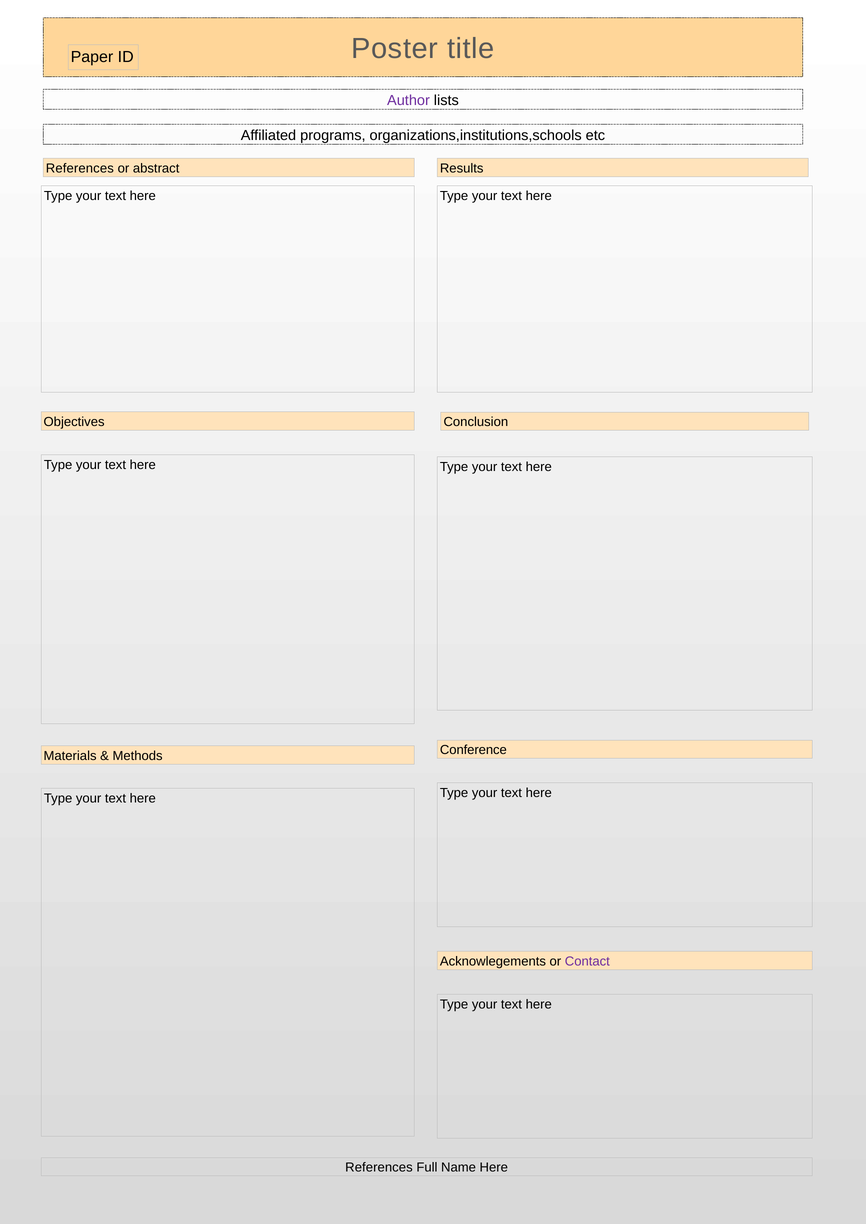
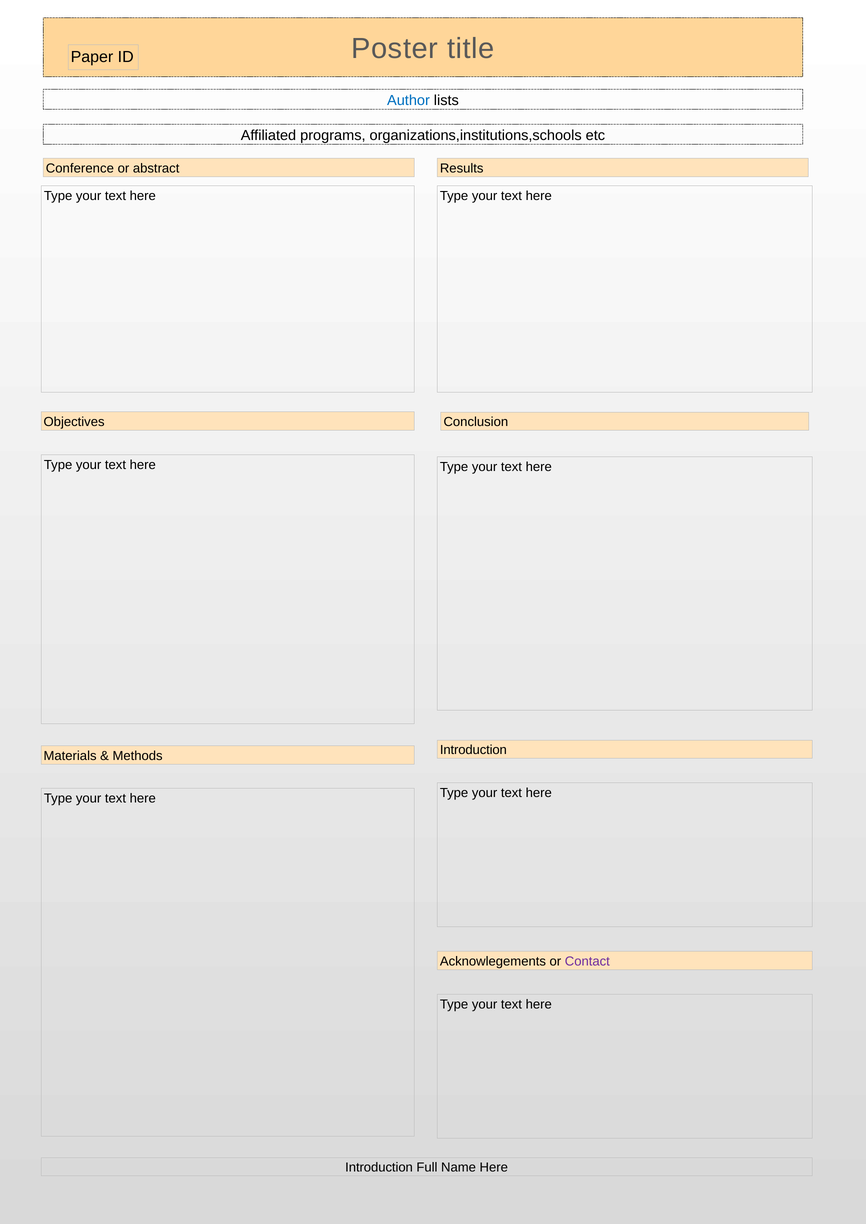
Author colour: purple -> blue
References at (80, 168): References -> Conference
Conference at (473, 750): Conference -> Introduction
References at (379, 1168): References -> Introduction
